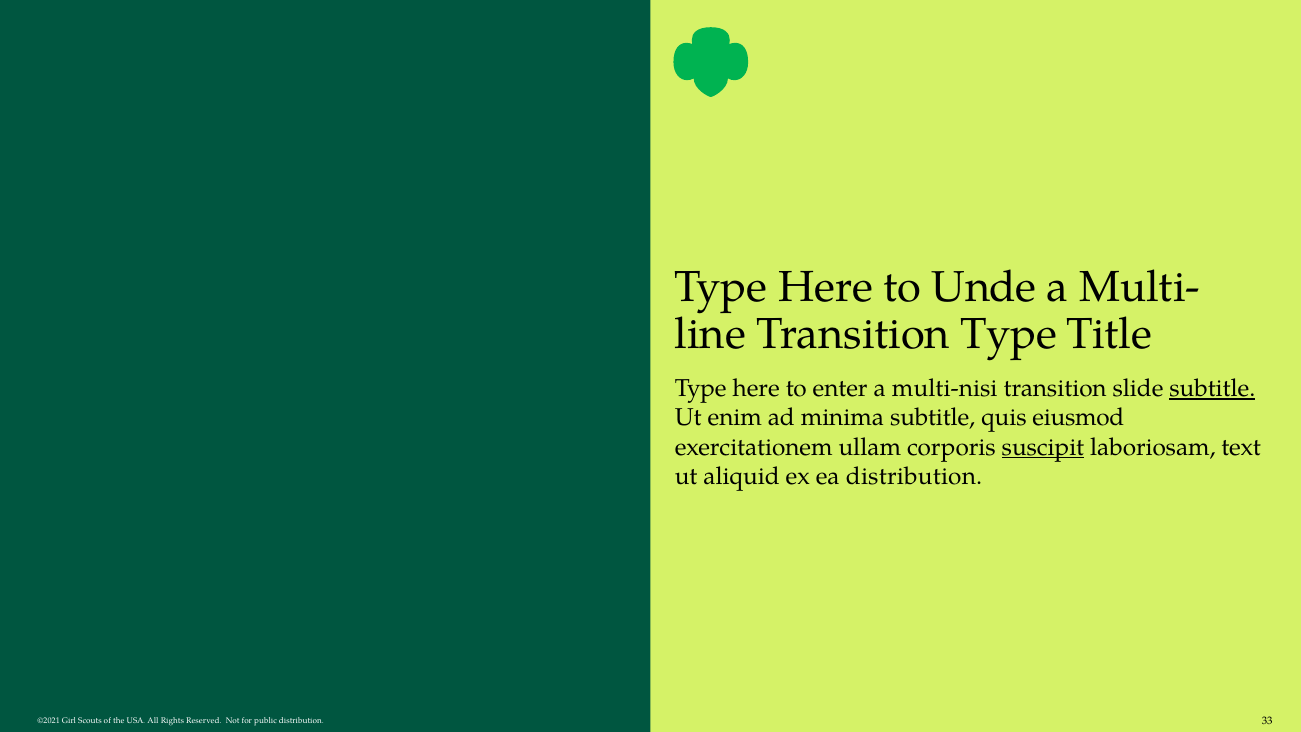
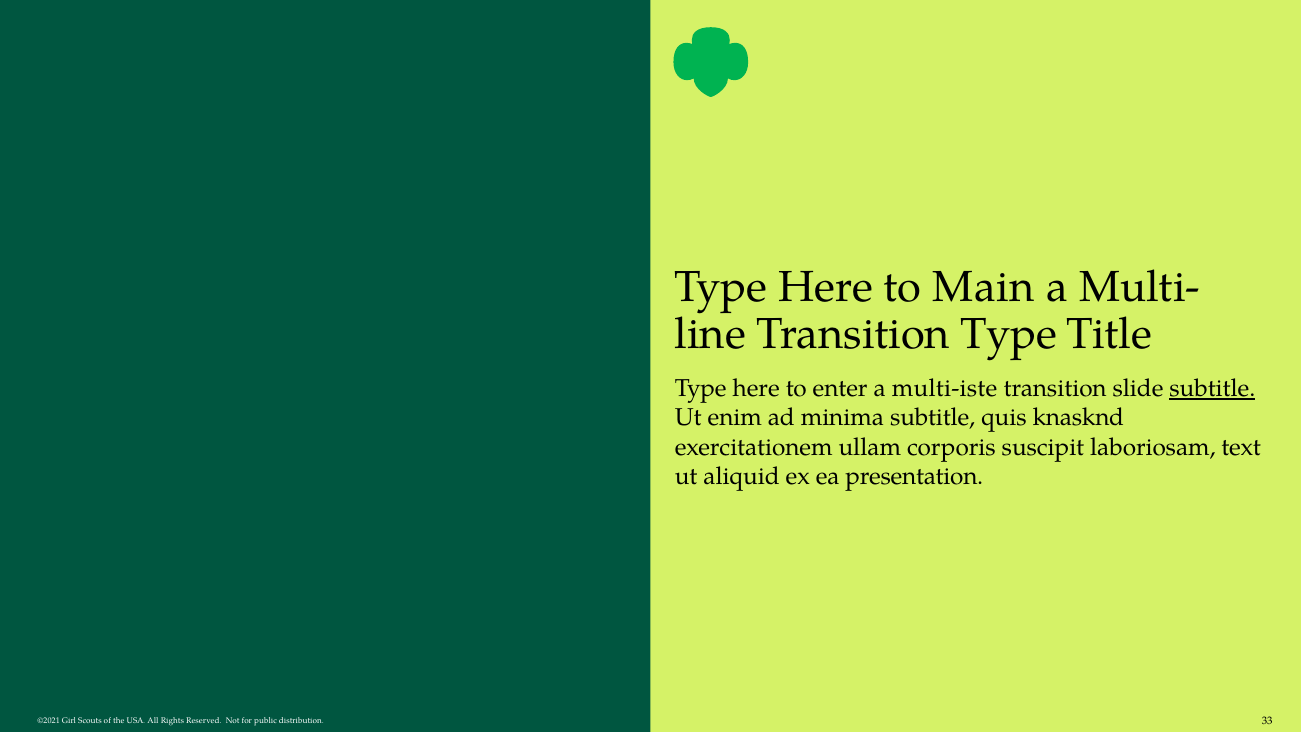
Unde: Unde -> Main
multi-nisi: multi-nisi -> multi-iste
eiusmod: eiusmod -> knasknd
suscipit underline: present -> none
ea distribution: distribution -> presentation
